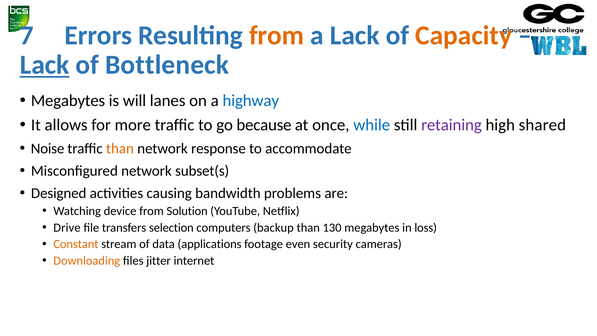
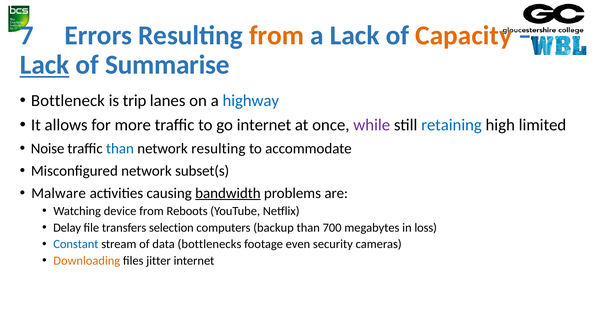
Bottleneck: Bottleneck -> Summarise
Megabytes at (68, 101): Megabytes -> Bottleneck
will: will -> trip
go because: because -> internet
while colour: blue -> purple
retaining colour: purple -> blue
shared: shared -> limited
than at (120, 148) colour: orange -> blue
network response: response -> resulting
Designed: Designed -> Malware
bandwidth underline: none -> present
Solution: Solution -> Reboots
Drive: Drive -> Delay
130: 130 -> 700
Constant colour: orange -> blue
applications: applications -> bottlenecks
